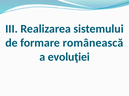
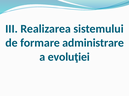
românească: românească -> administrare
